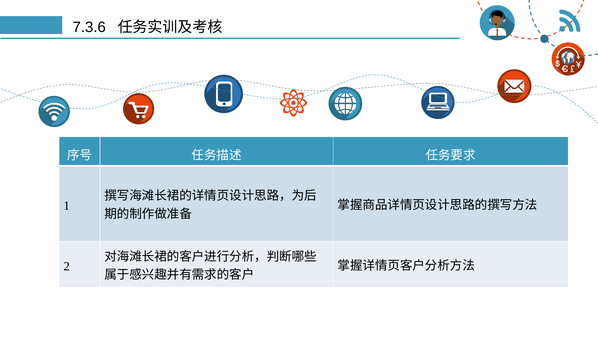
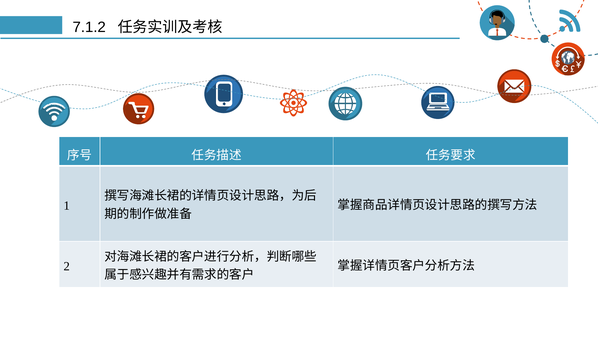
7.3.6: 7.3.6 -> 7.1.2
